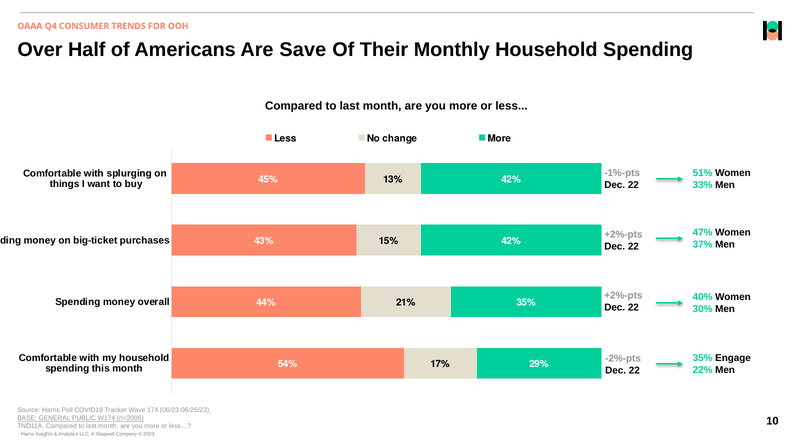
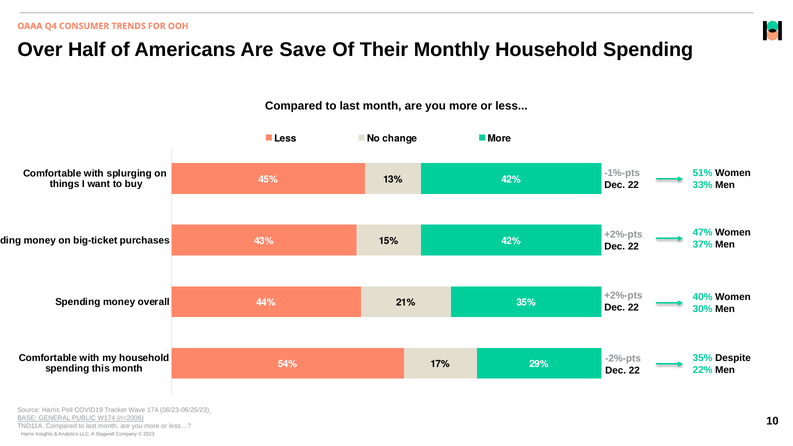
Engage: Engage -> Despite
